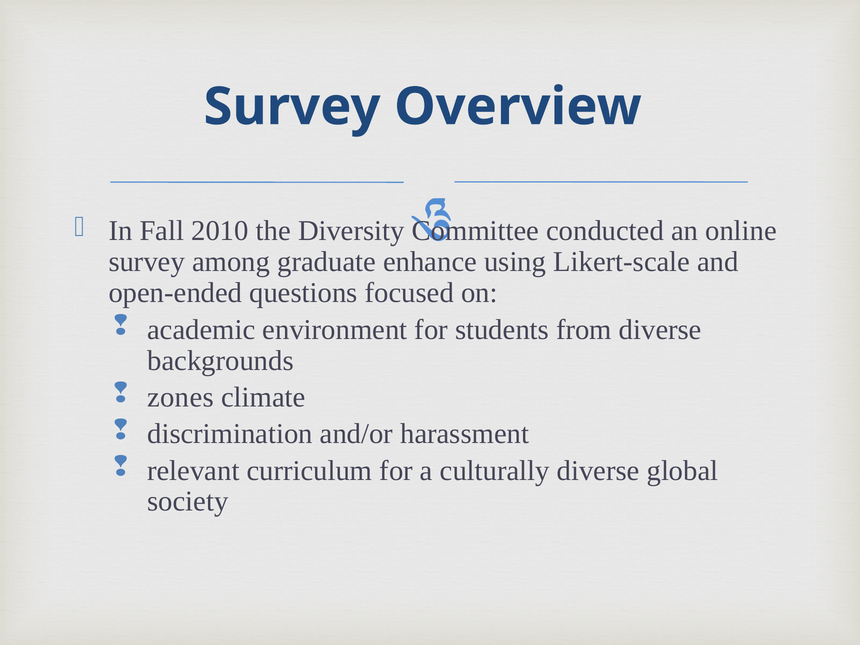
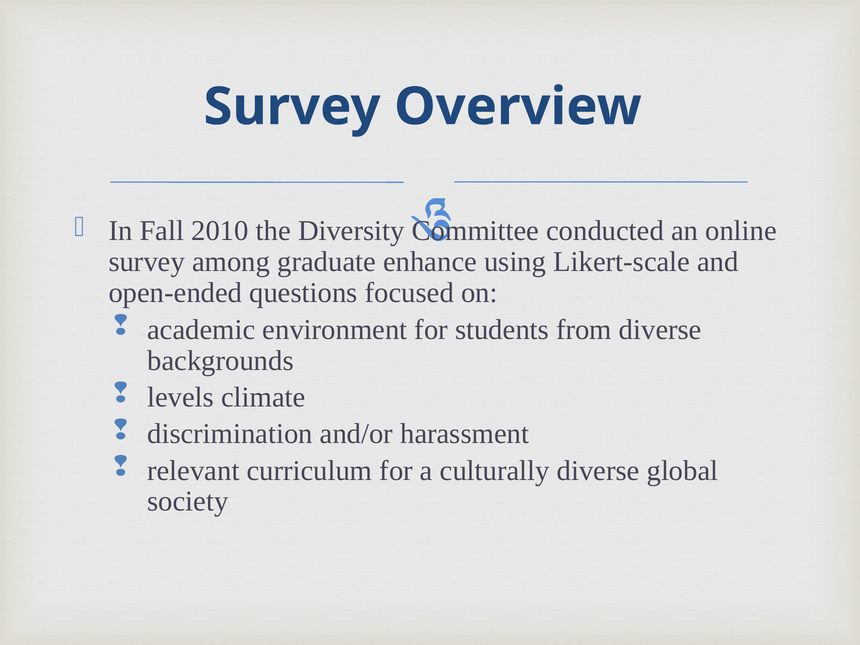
zones: zones -> levels
